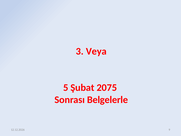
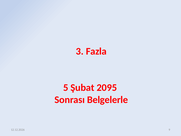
Veya: Veya -> Fazla
2075: 2075 -> 2095
